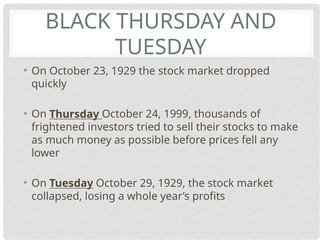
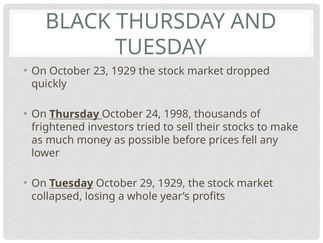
1999: 1999 -> 1998
